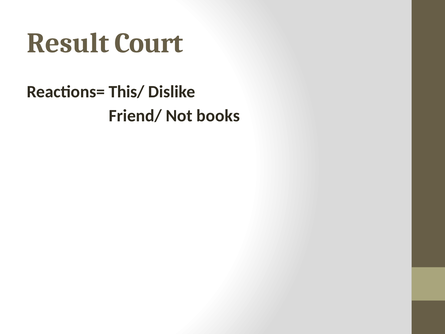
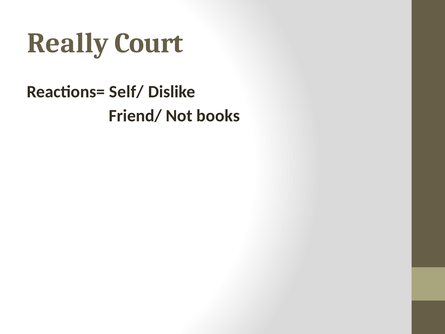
Result: Result -> Really
This/: This/ -> Self/
